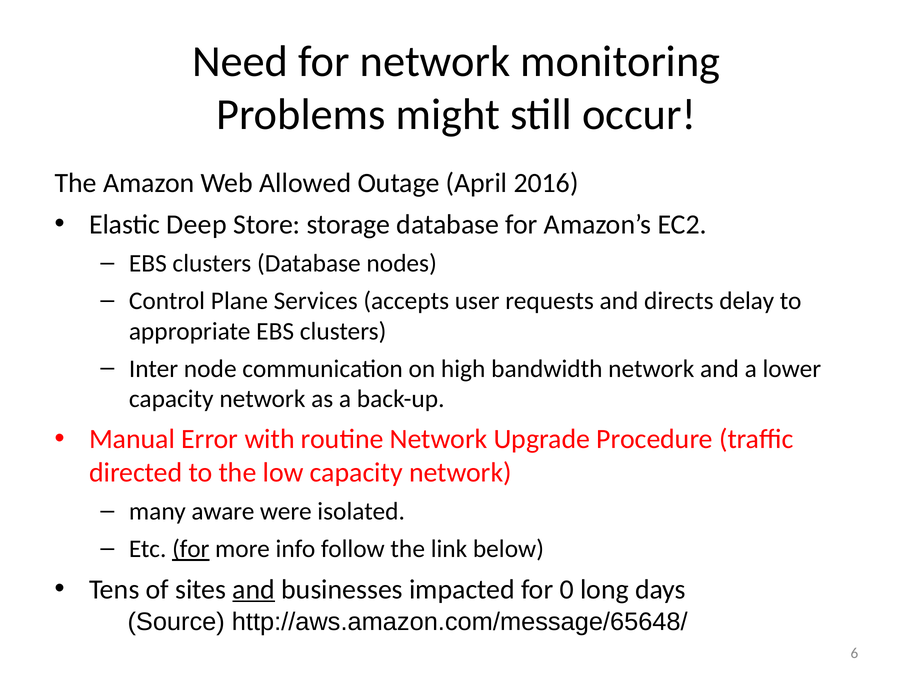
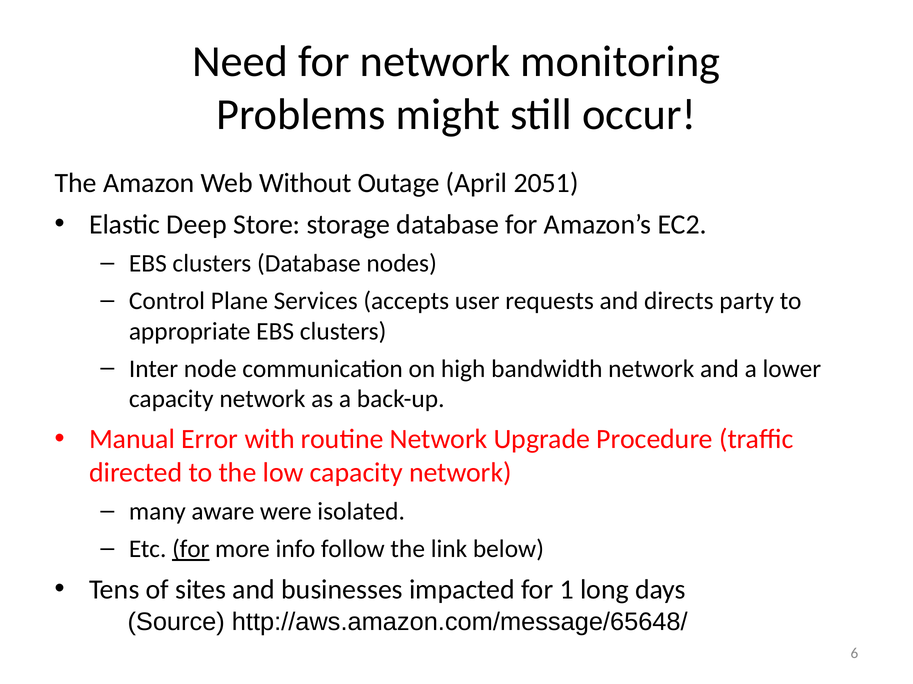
Allowed: Allowed -> Without
2016: 2016 -> 2051
delay: delay -> party
and at (254, 590) underline: present -> none
0: 0 -> 1
